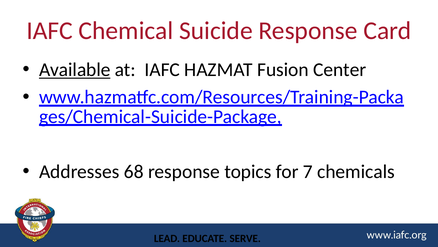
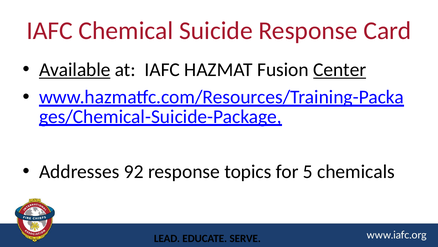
Center underline: none -> present
68: 68 -> 92
7: 7 -> 5
